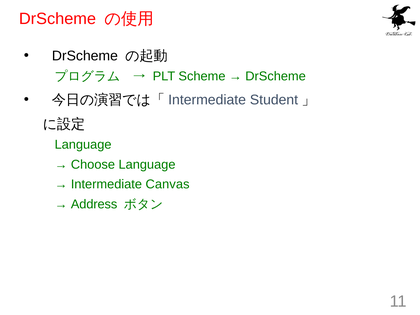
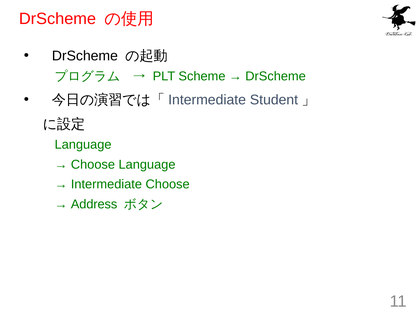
Intermediate Canvas: Canvas -> Choose
